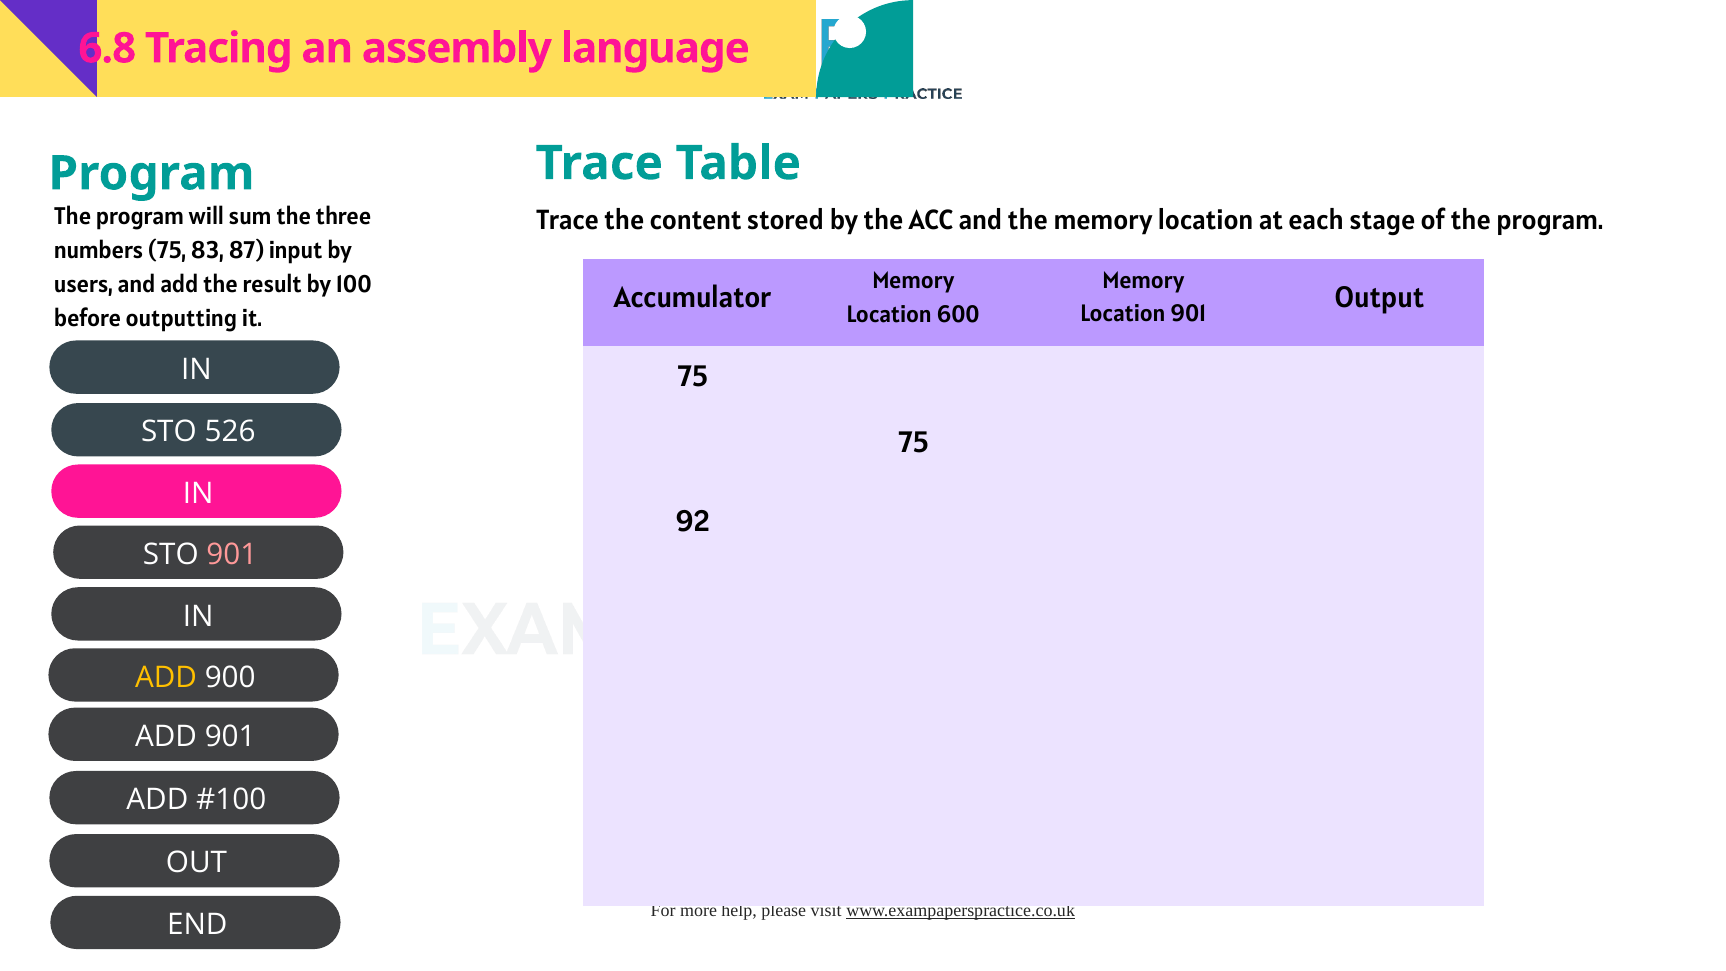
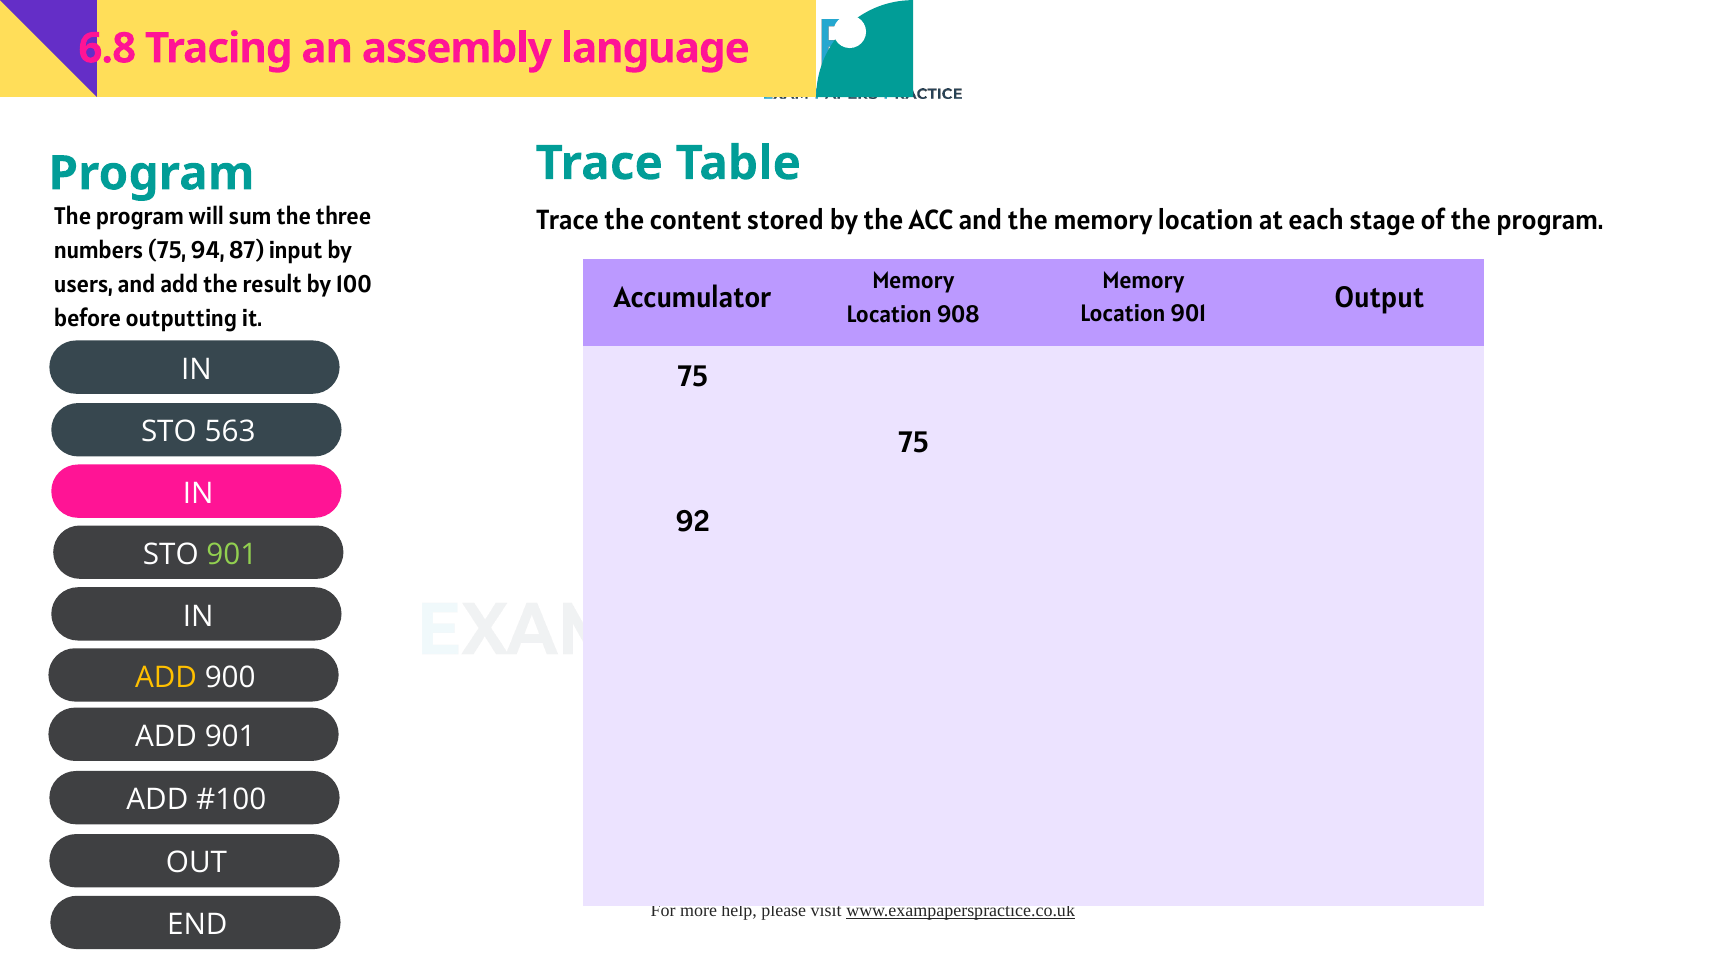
83: 83 -> 94
600: 600 -> 908
526: 526 -> 563
901 at (232, 555) colour: pink -> light green
